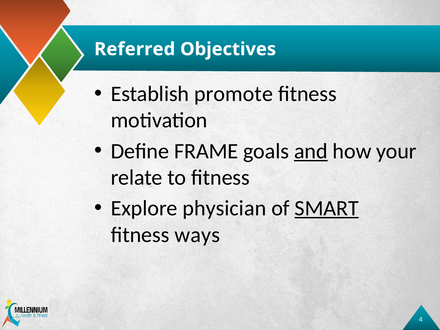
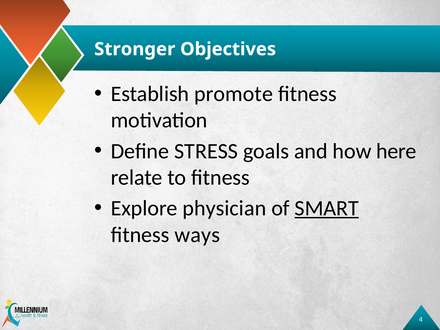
Referred: Referred -> Stronger
FRAME: FRAME -> STRESS
and underline: present -> none
your: your -> here
